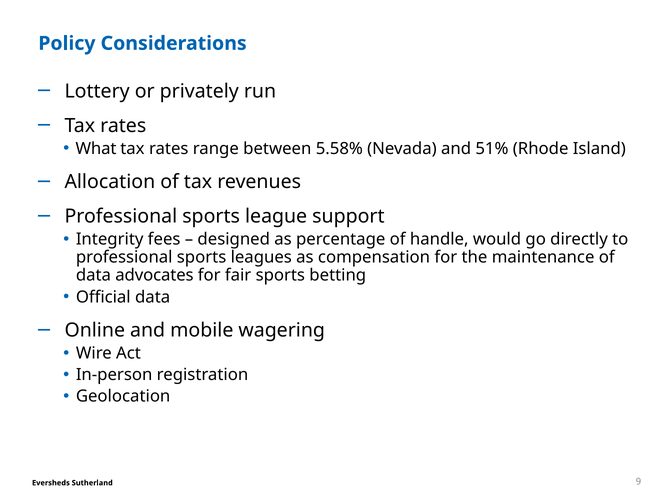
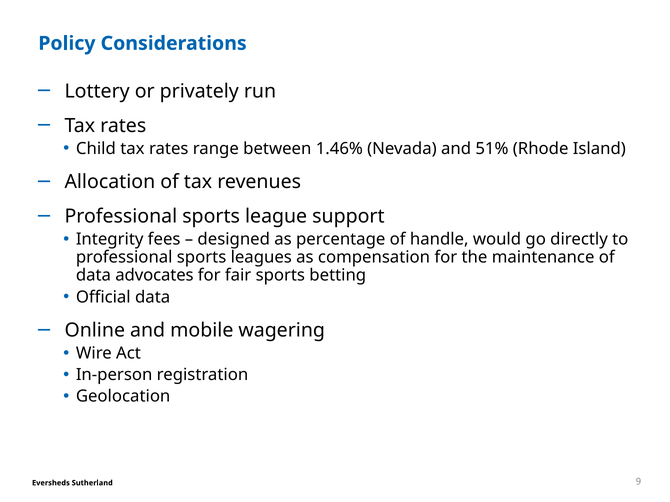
What: What -> Child
5.58%: 5.58% -> 1.46%
